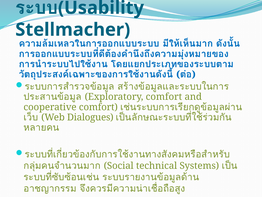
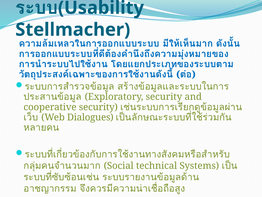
Exploratory comfort: comfort -> security
cooperative comfort: comfort -> security
